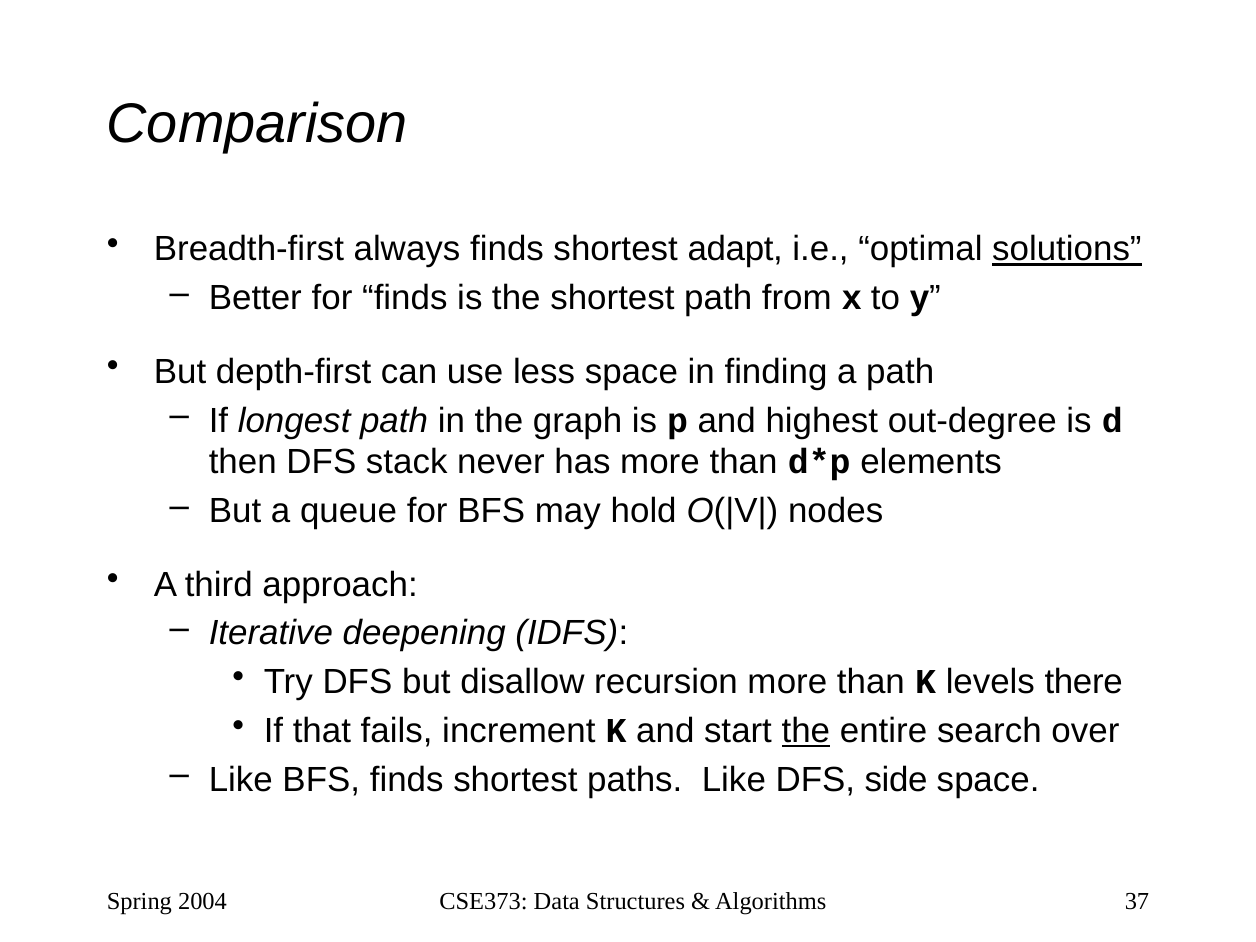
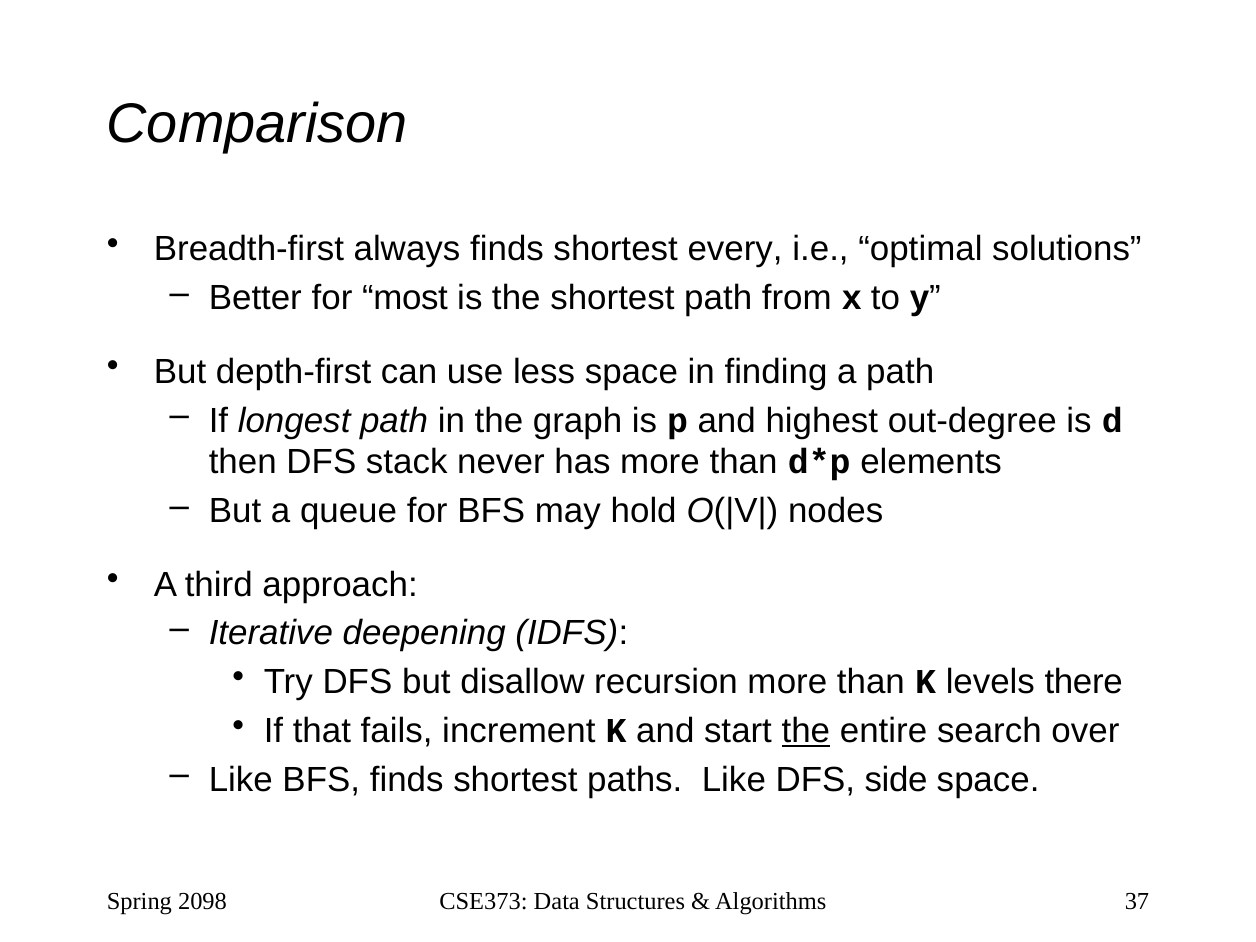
adapt: adapt -> every
solutions underline: present -> none
for finds: finds -> most
2004: 2004 -> 2098
